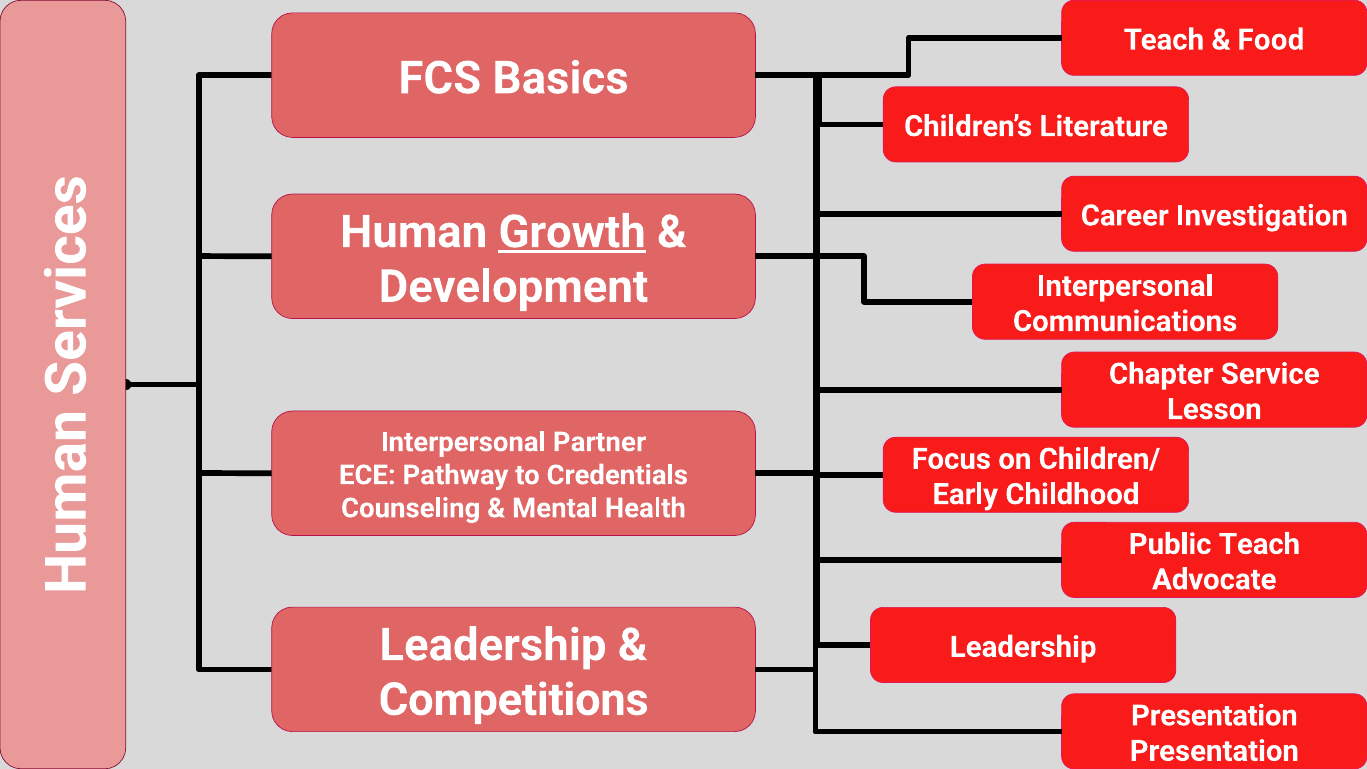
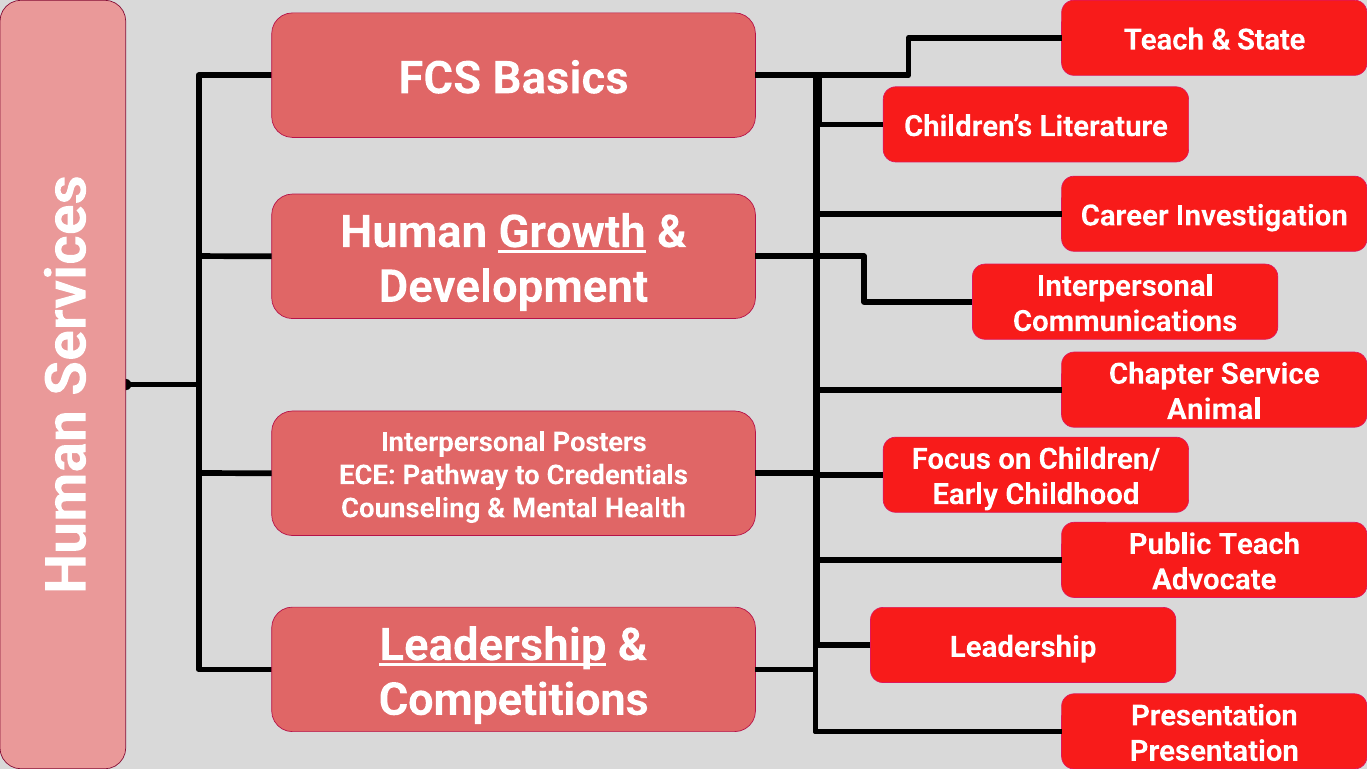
Food: Food -> State
Lesson: Lesson -> Animal
Partner: Partner -> Posters
Leadership at (493, 645) underline: none -> present
